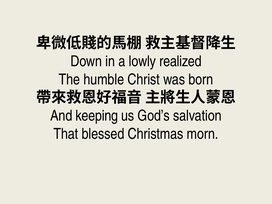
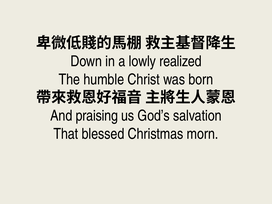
keeping: keeping -> praising
